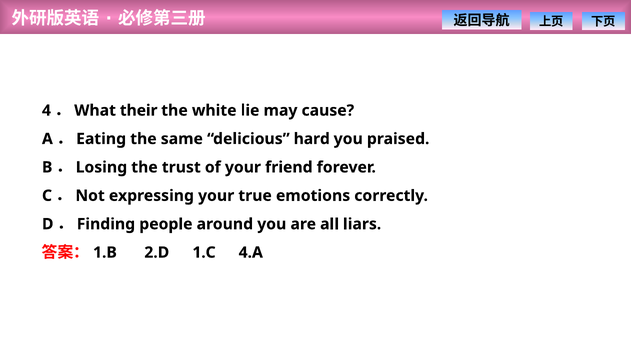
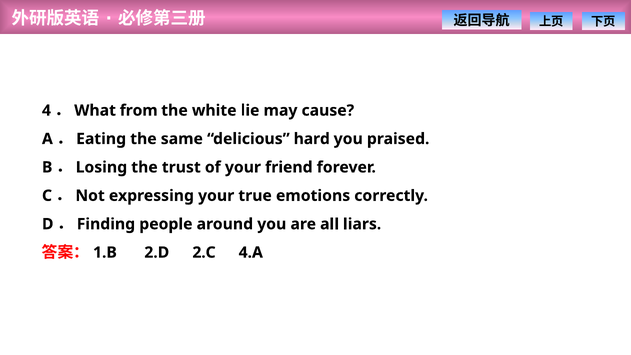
their: their -> from
1.C: 1.C -> 2.C
